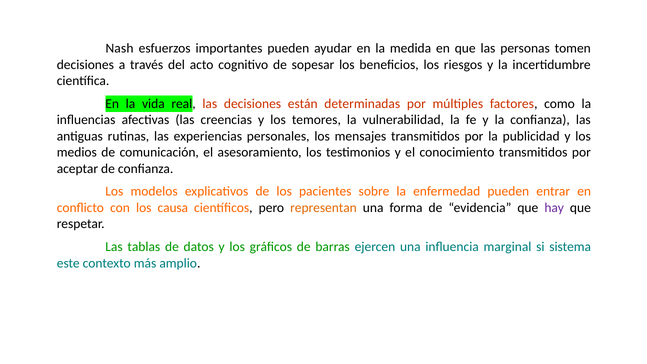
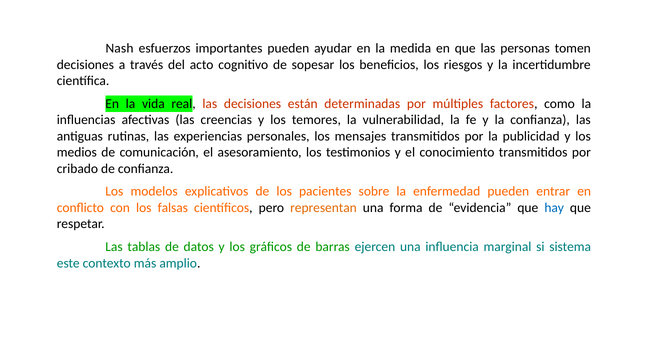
aceptar: aceptar -> cribado
causa: causa -> falsas
hay colour: purple -> blue
